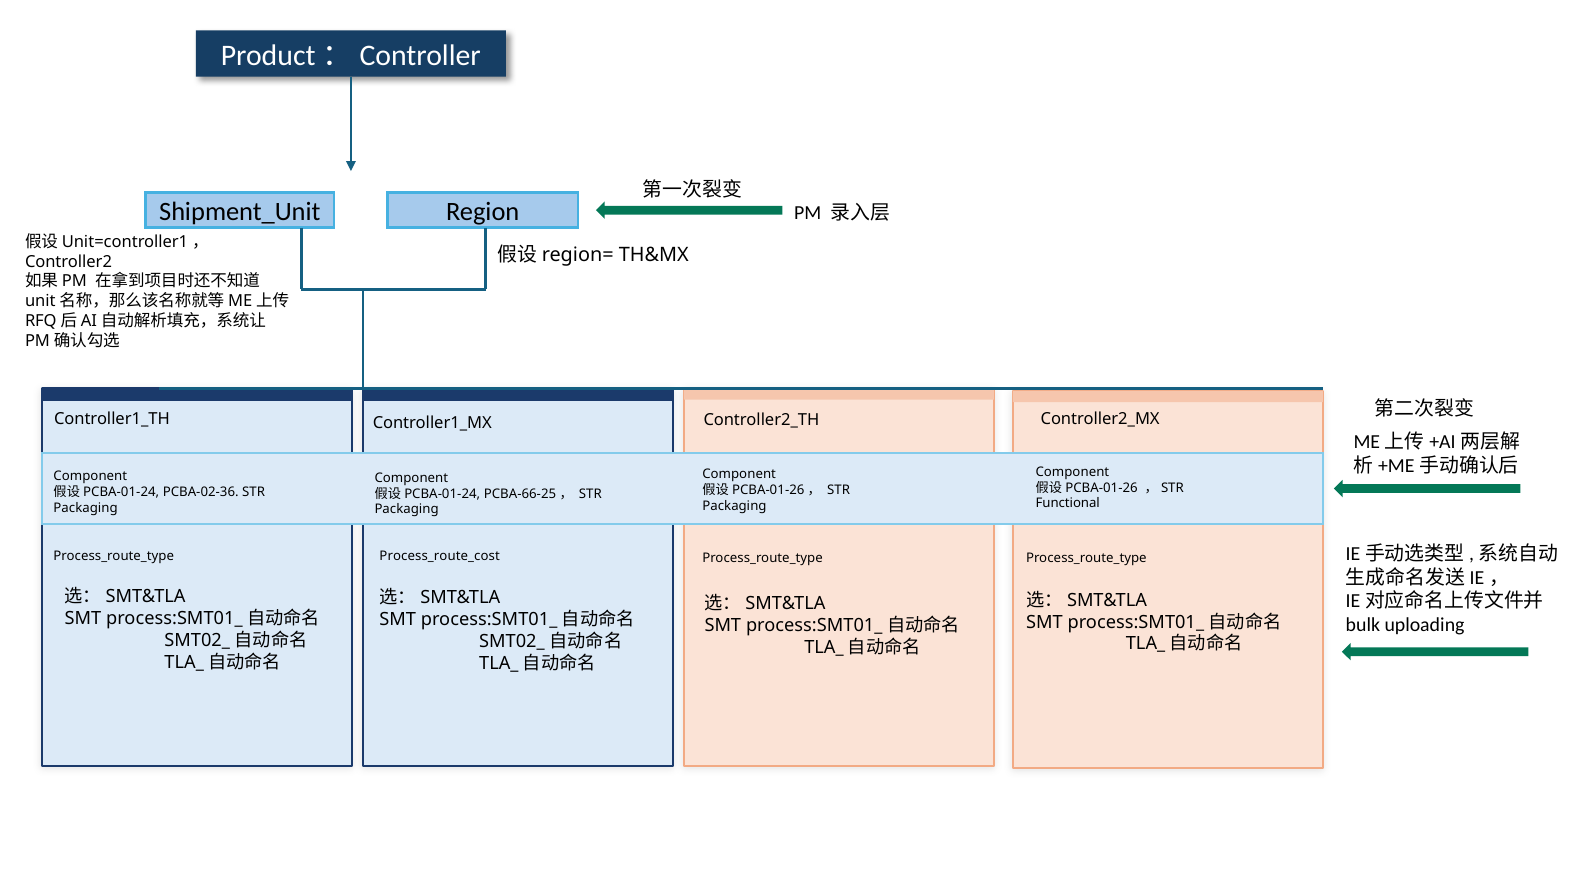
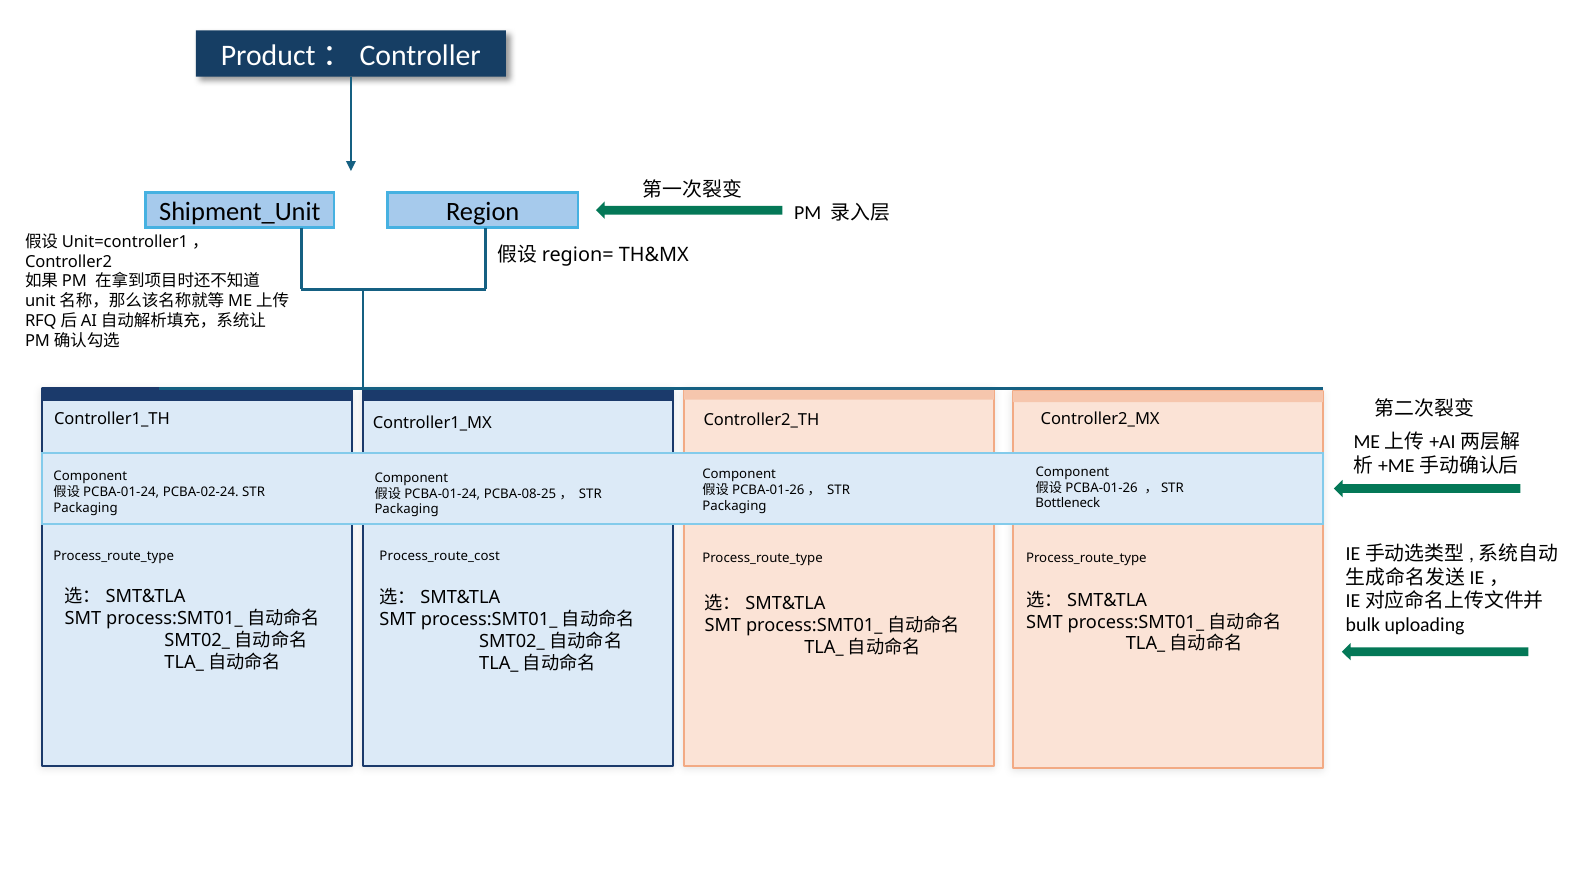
PCBA-02-36: PCBA-02-36 -> PCBA-02-24
PCBA-66-25: PCBA-66-25 -> PCBA-08-25
Functional: Functional -> Bottleneck
